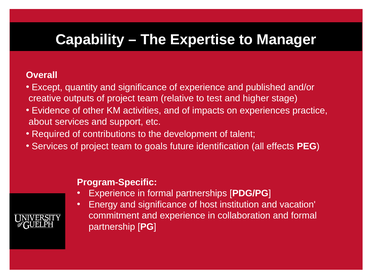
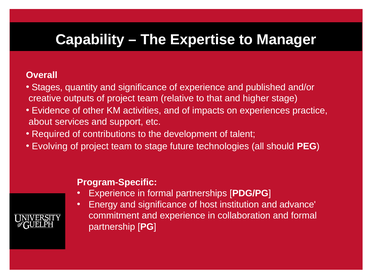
Except: Except -> Stages
test: test -> that
Services at (50, 146): Services -> Evolving
to goals: goals -> stage
identification: identification -> technologies
effects: effects -> should
vacation: vacation -> advance
